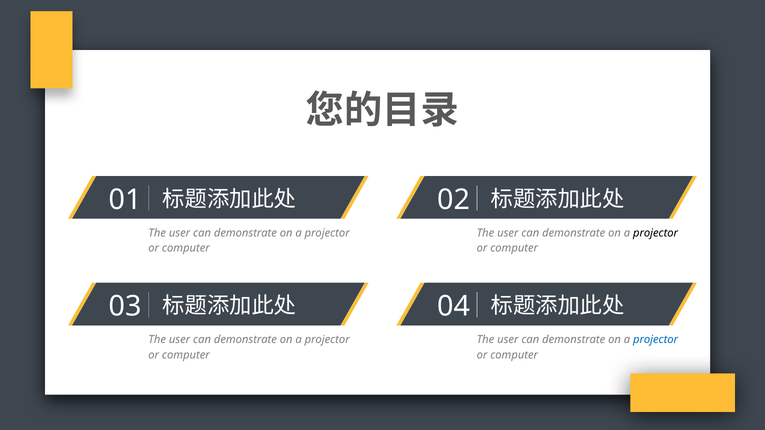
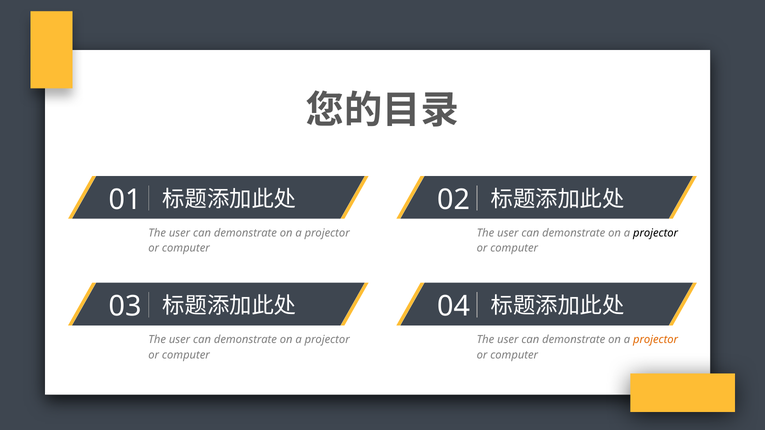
projector at (656, 340) colour: blue -> orange
